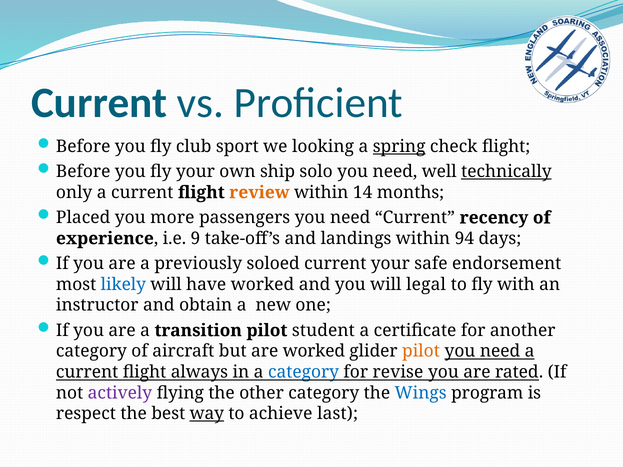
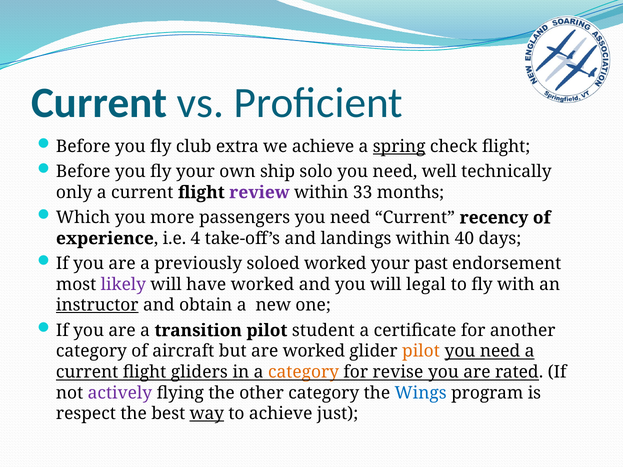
sport: sport -> extra
we looking: looking -> achieve
technically underline: present -> none
review colour: orange -> purple
14: 14 -> 33
Placed: Placed -> Which
9: 9 -> 4
94: 94 -> 40
soloed current: current -> worked
safe: safe -> past
likely colour: blue -> purple
instructor underline: none -> present
always: always -> gliders
category at (303, 372) colour: blue -> orange
last: last -> just
